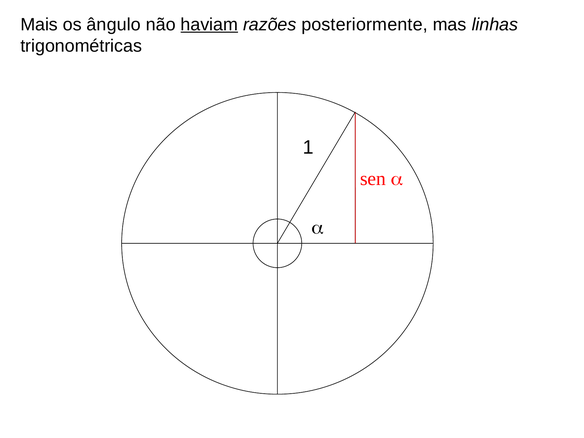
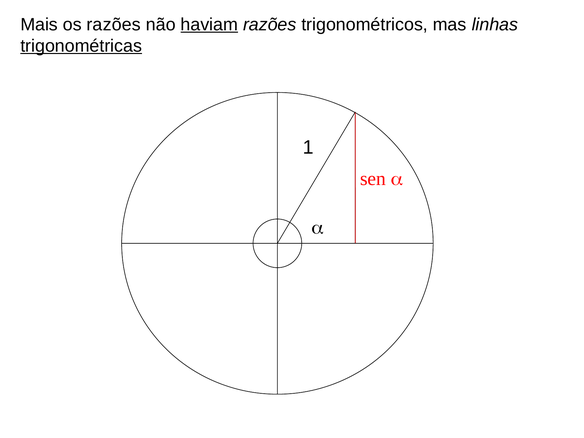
os ângulo: ângulo -> razões
posteriormente: posteriormente -> trigonométricos
trigonométricas underline: none -> present
